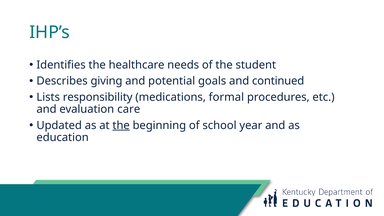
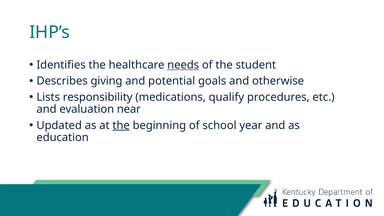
needs underline: none -> present
continued: continued -> otherwise
formal: formal -> qualify
care: care -> near
